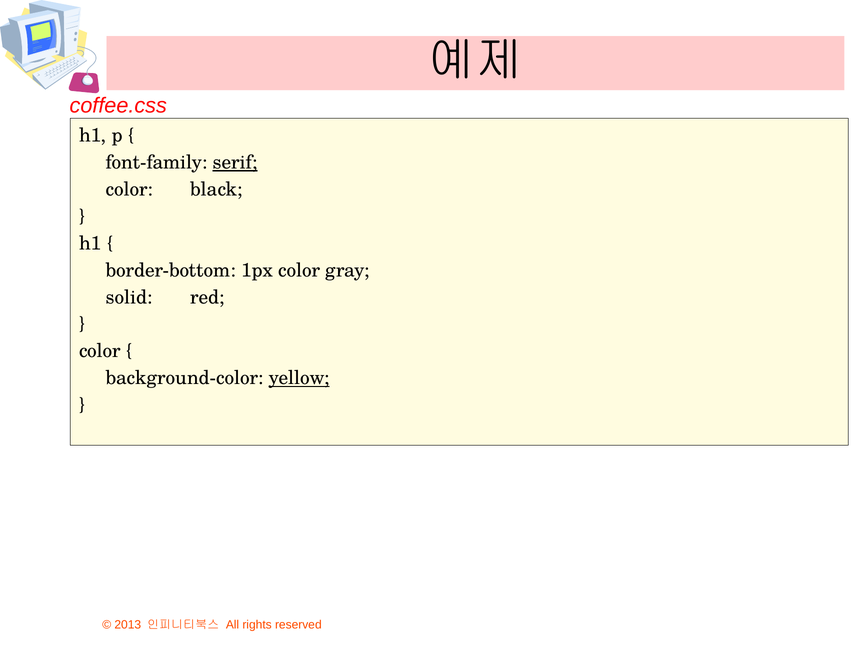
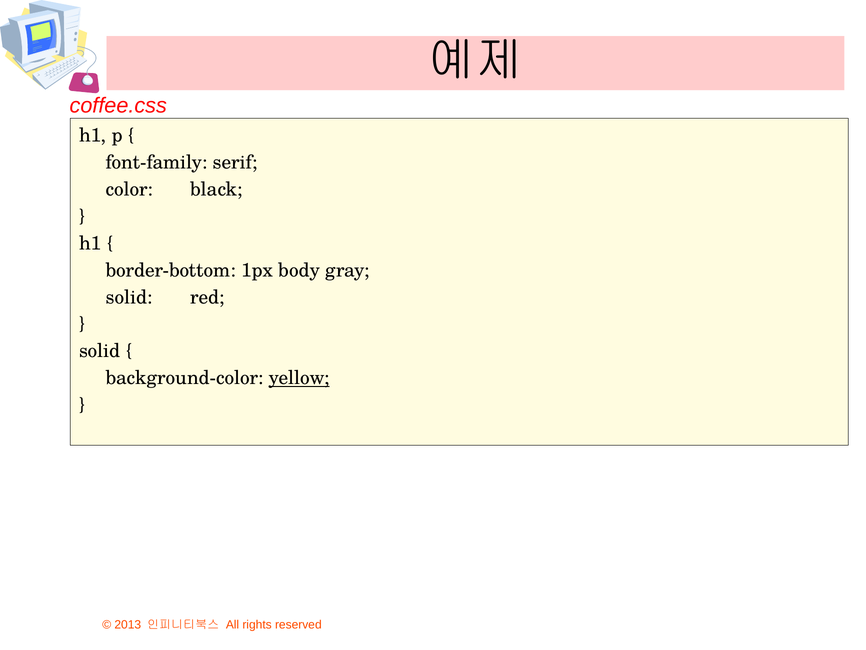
serif underline: present -> none
1px color: color -> body
color at (100, 351): color -> solid
